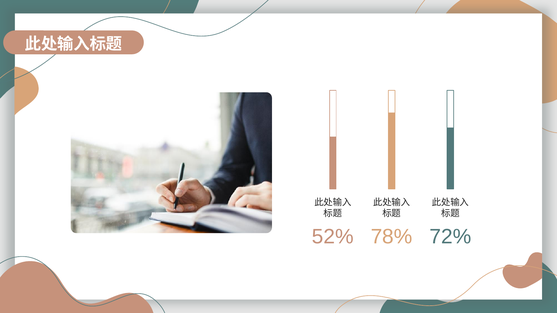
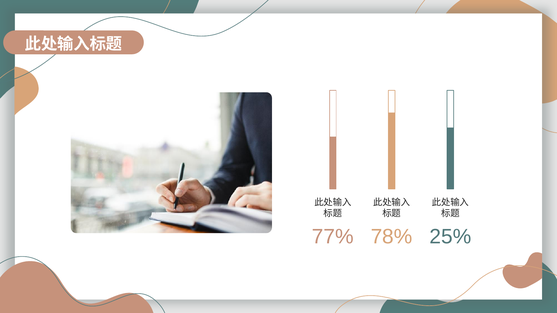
52%: 52% -> 77%
72%: 72% -> 25%
